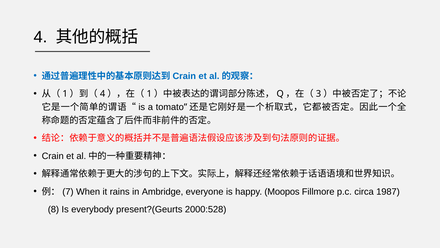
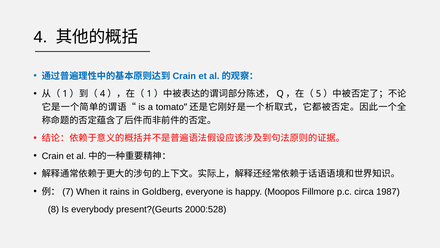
3: 3 -> 5
Ambridge: Ambridge -> Goldberg
